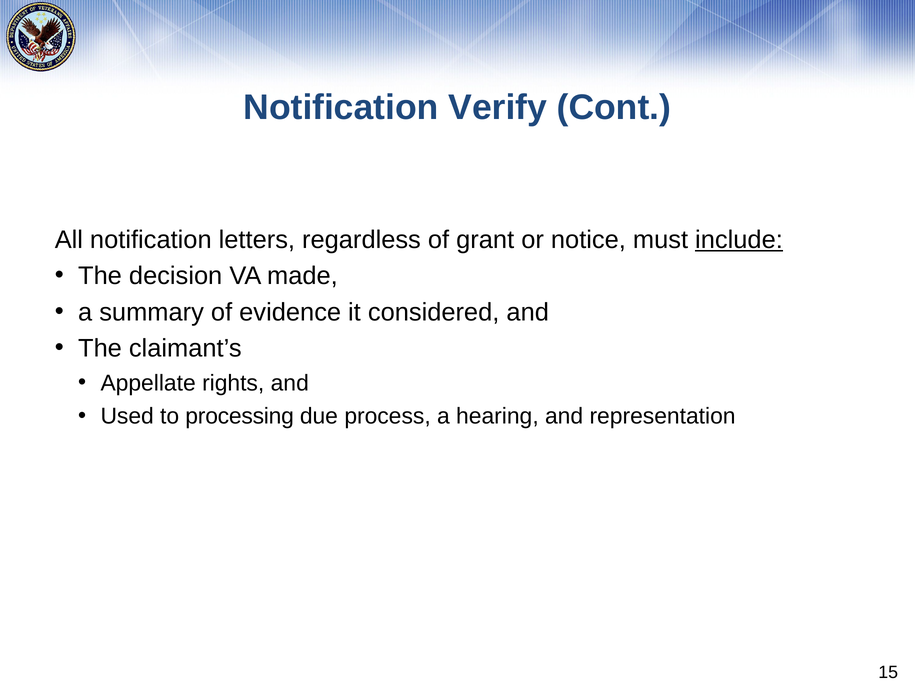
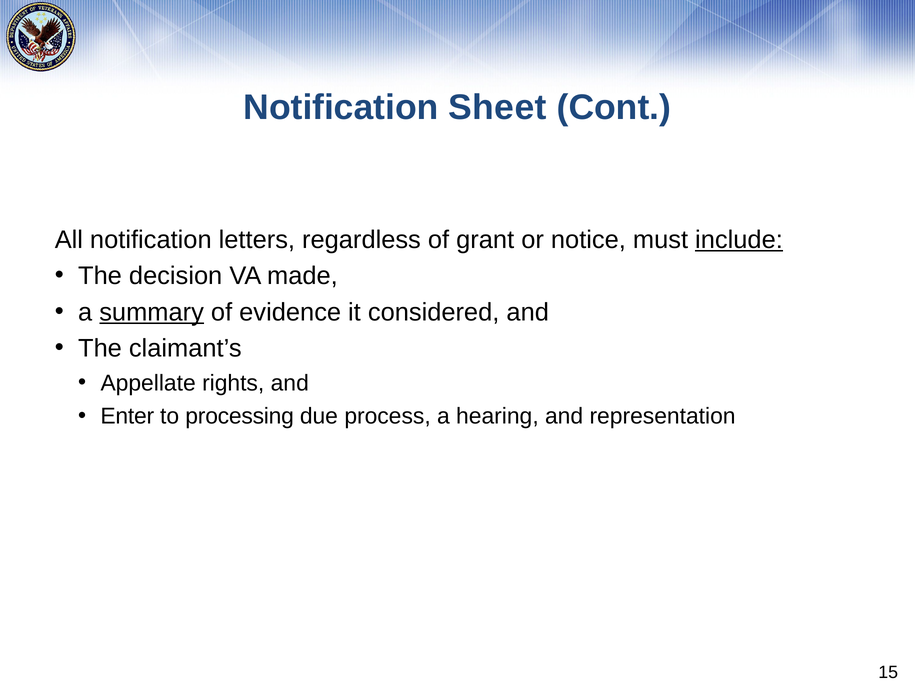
Verify: Verify -> Sheet
summary underline: none -> present
Used: Used -> Enter
